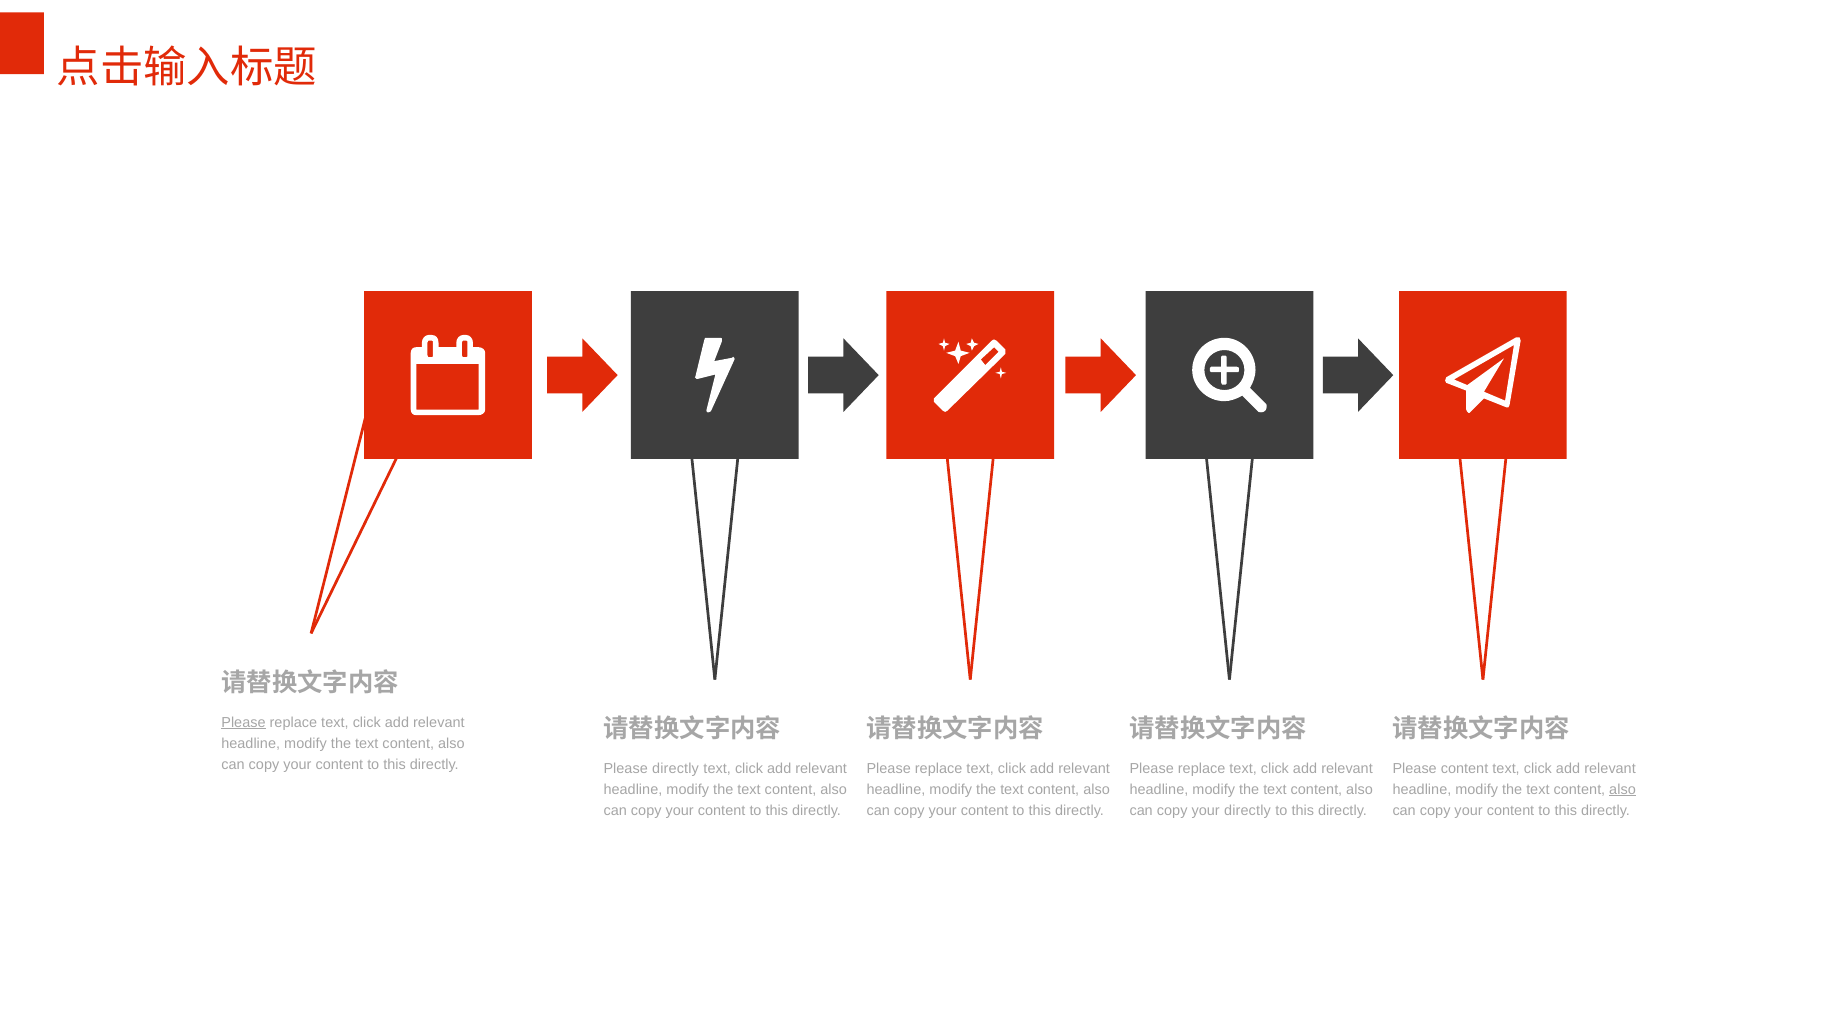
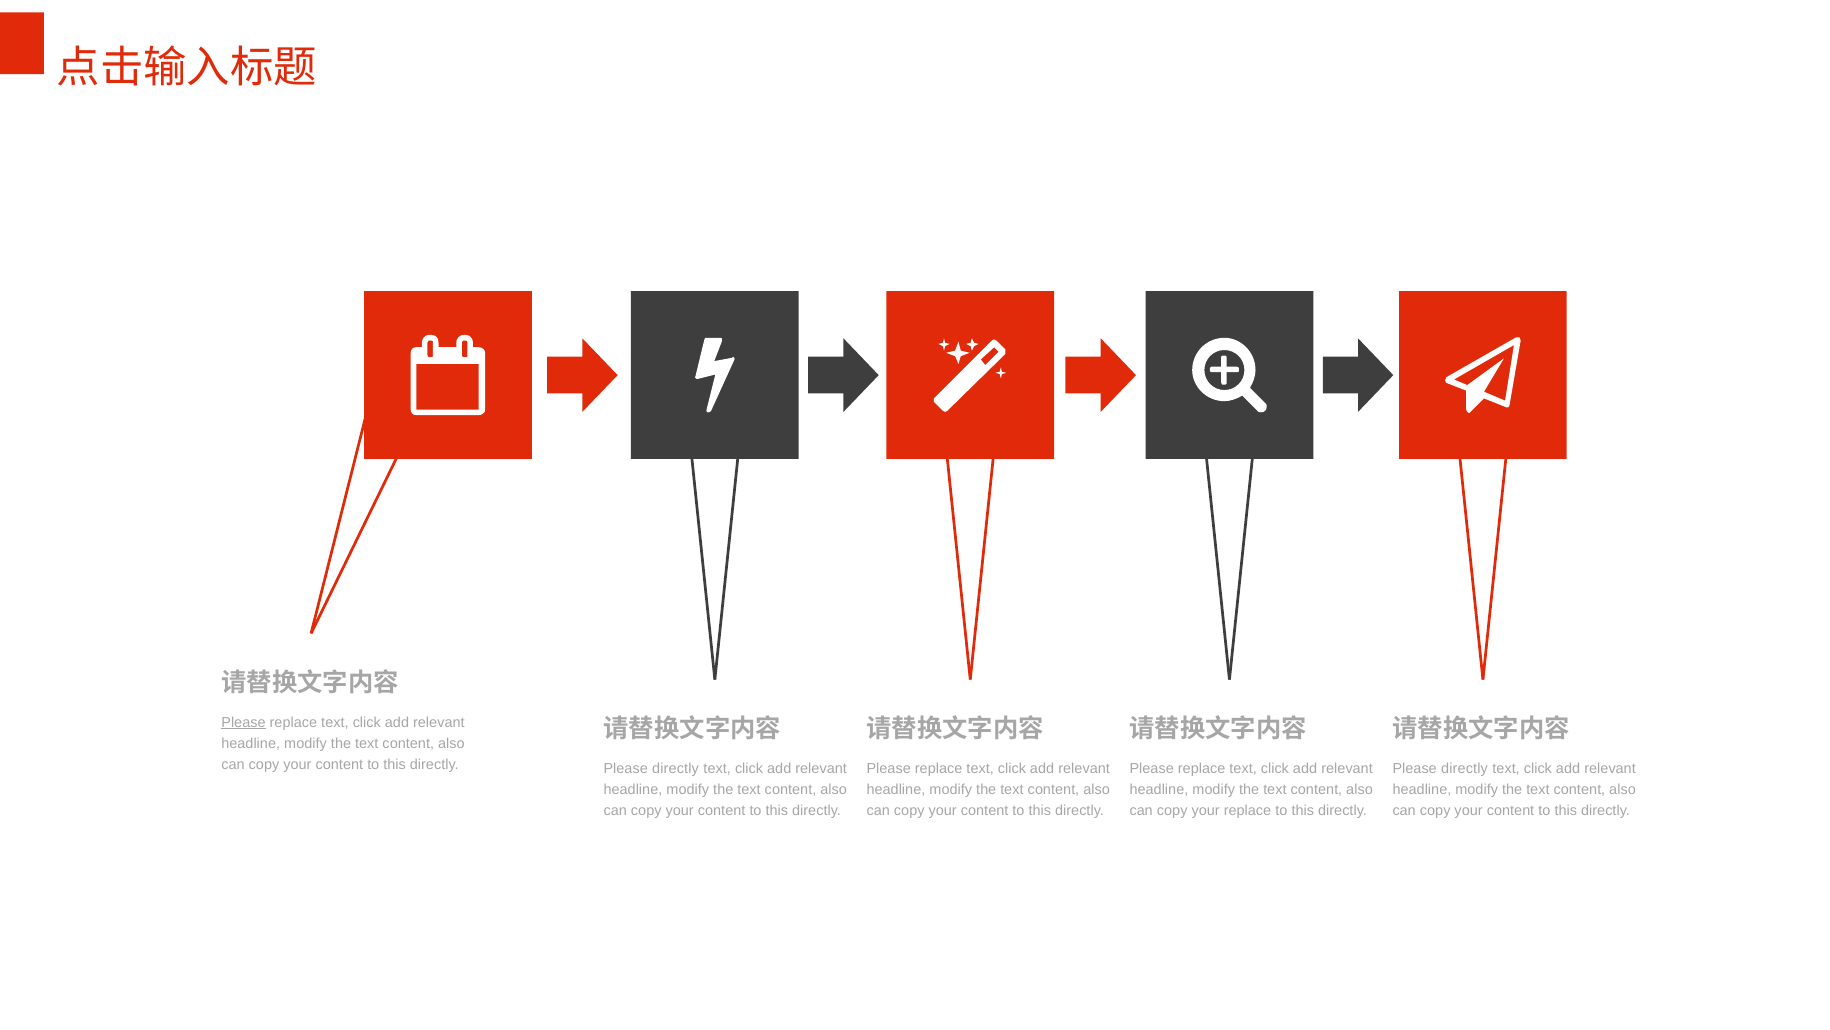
content at (1465, 768): content -> directly
also at (1623, 789) underline: present -> none
your directly: directly -> replace
